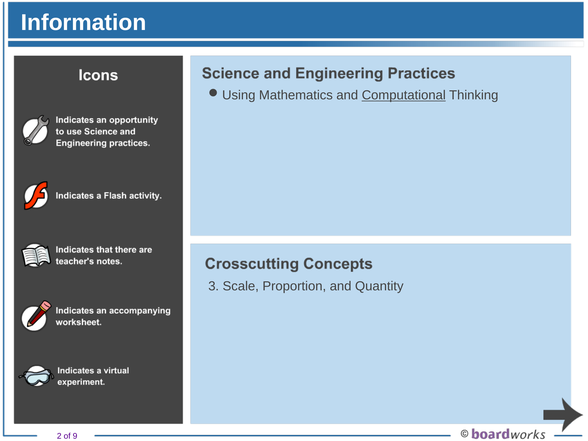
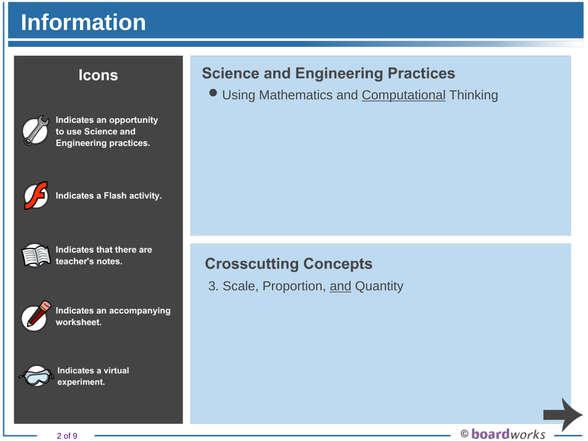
and at (341, 286) underline: none -> present
